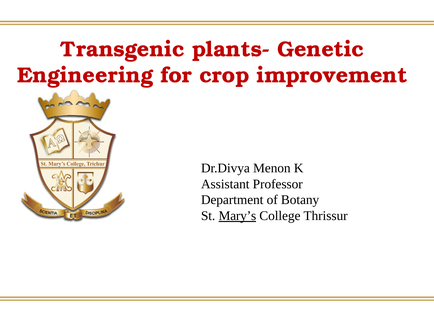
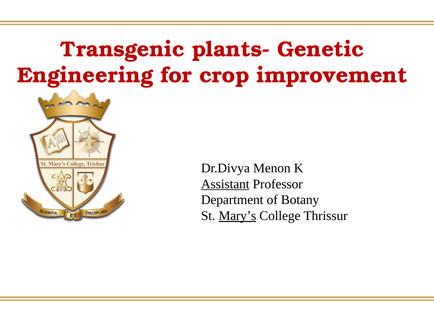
Assistant underline: none -> present
